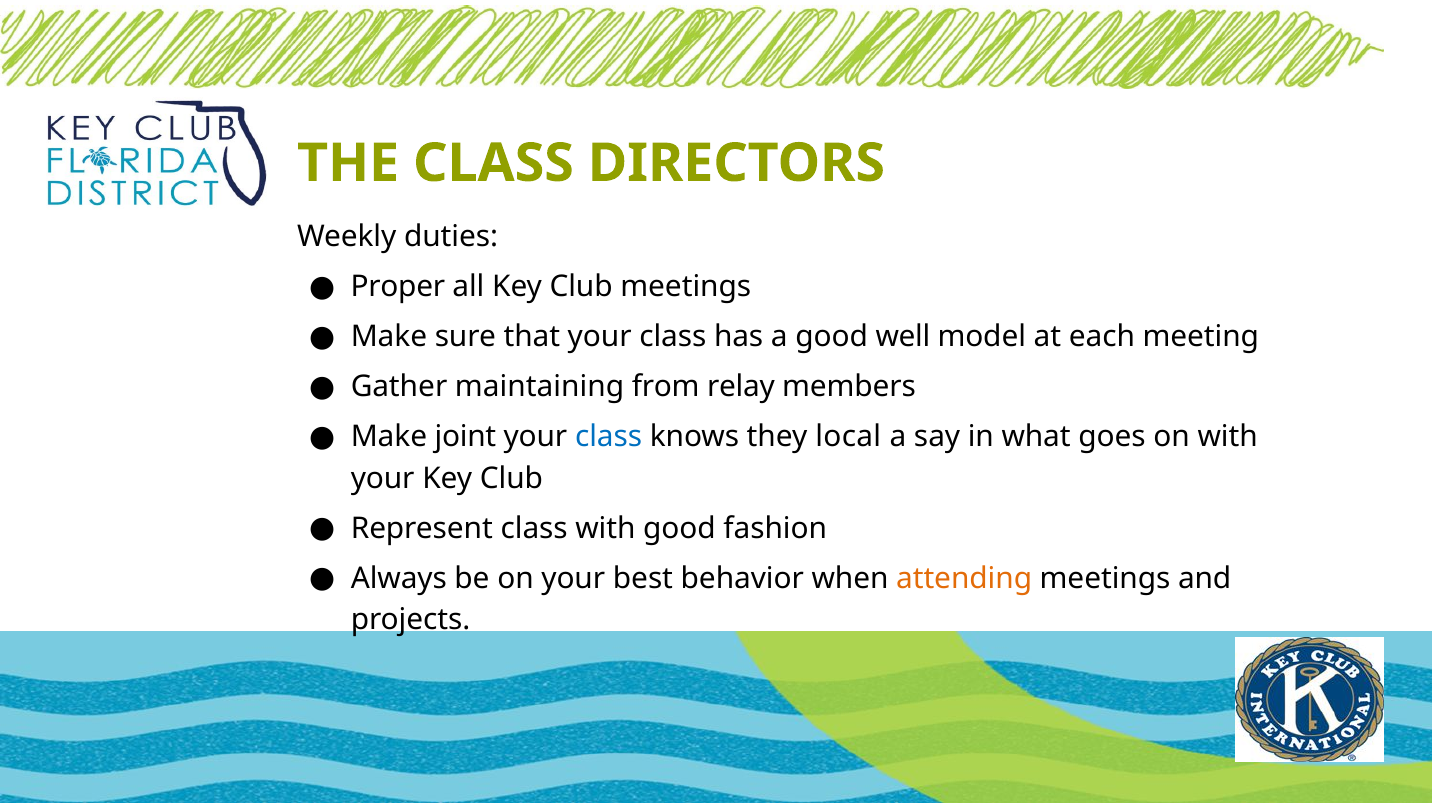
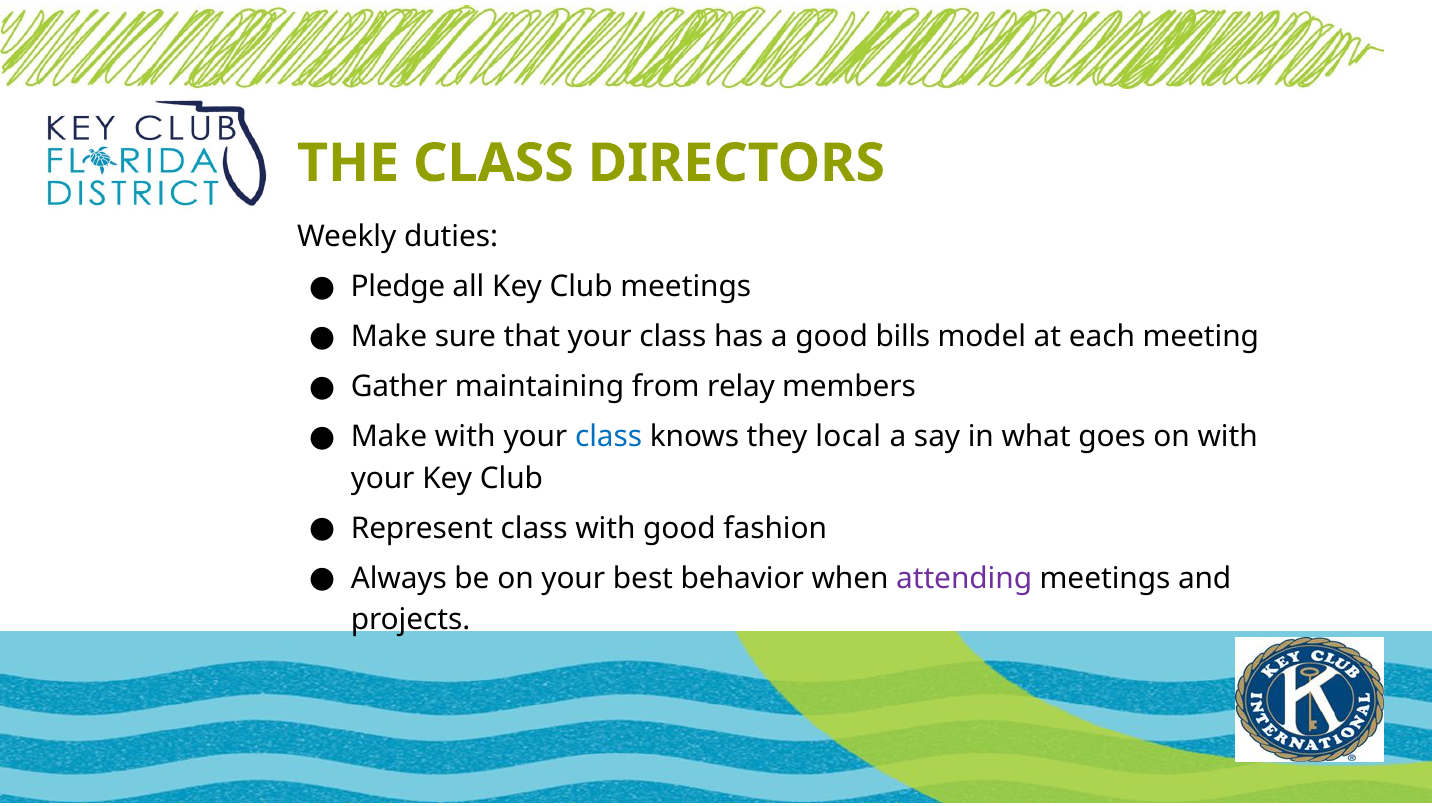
Proper: Proper -> Pledge
well: well -> bills
Make joint: joint -> with
attending colour: orange -> purple
